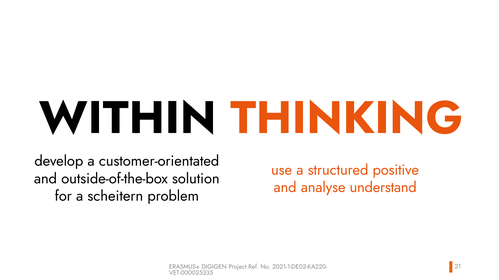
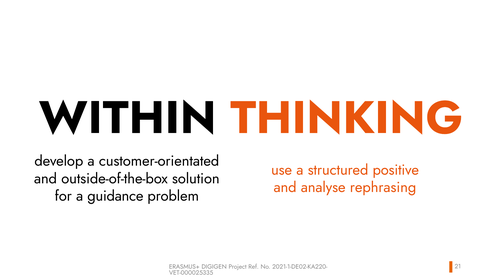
understand: understand -> rephrasing
scheitern: scheitern -> guidance
